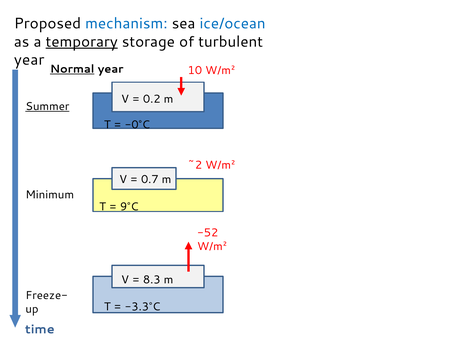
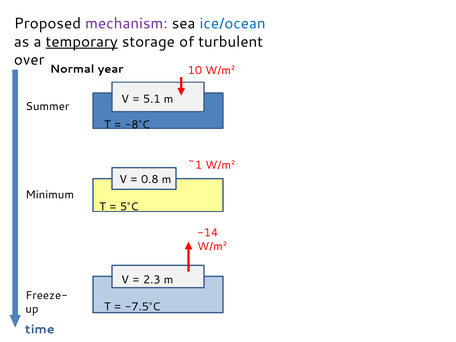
mechanism colour: blue -> purple
year at (29, 60): year -> over
Normal underline: present -> none
0.2: 0.2 -> 5.1
Summer underline: present -> none
-0°C: -0°C -> -8°C
~2: ~2 -> ~1
0.7: 0.7 -> 0.8
9°C: 9°C -> 5°C
-52: -52 -> -14
8.3: 8.3 -> 2.3
-3.3°C: -3.3°C -> -7.5°C
